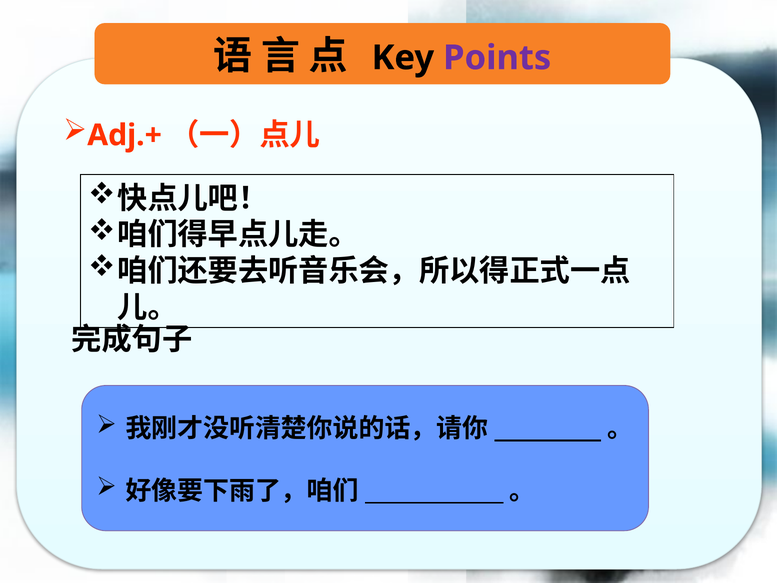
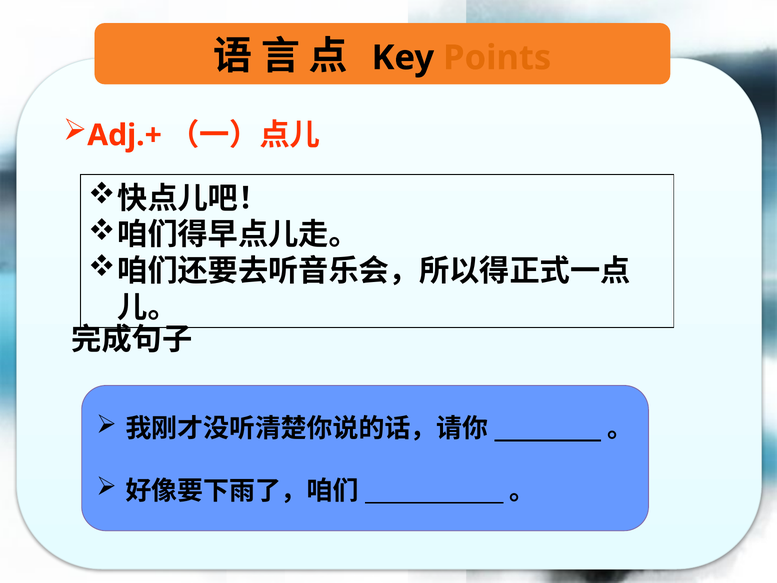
Points colour: purple -> orange
